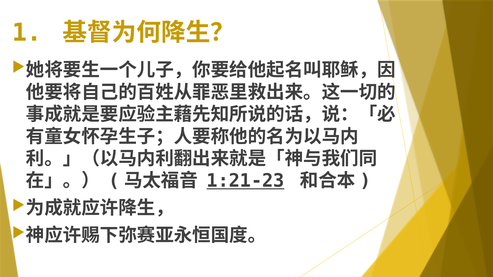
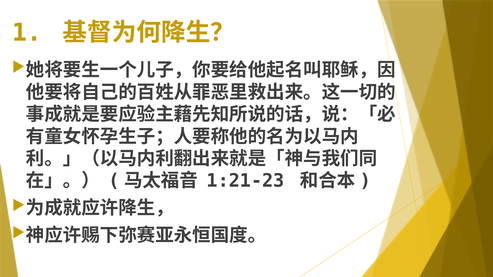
1:21-23 underline: present -> none
